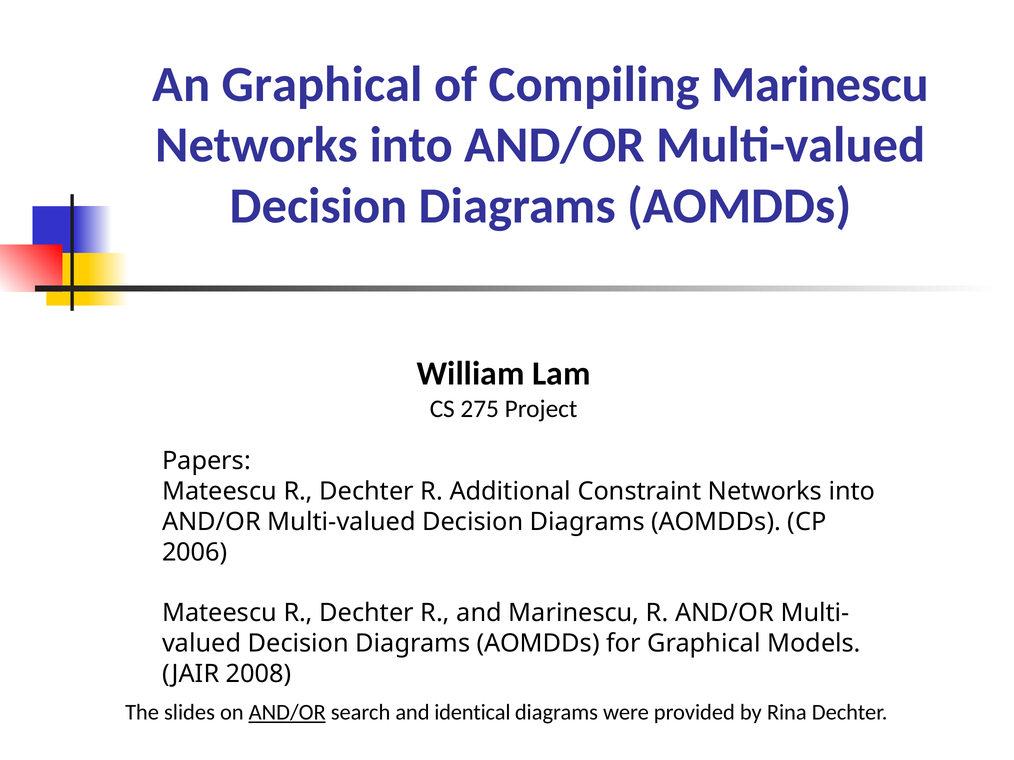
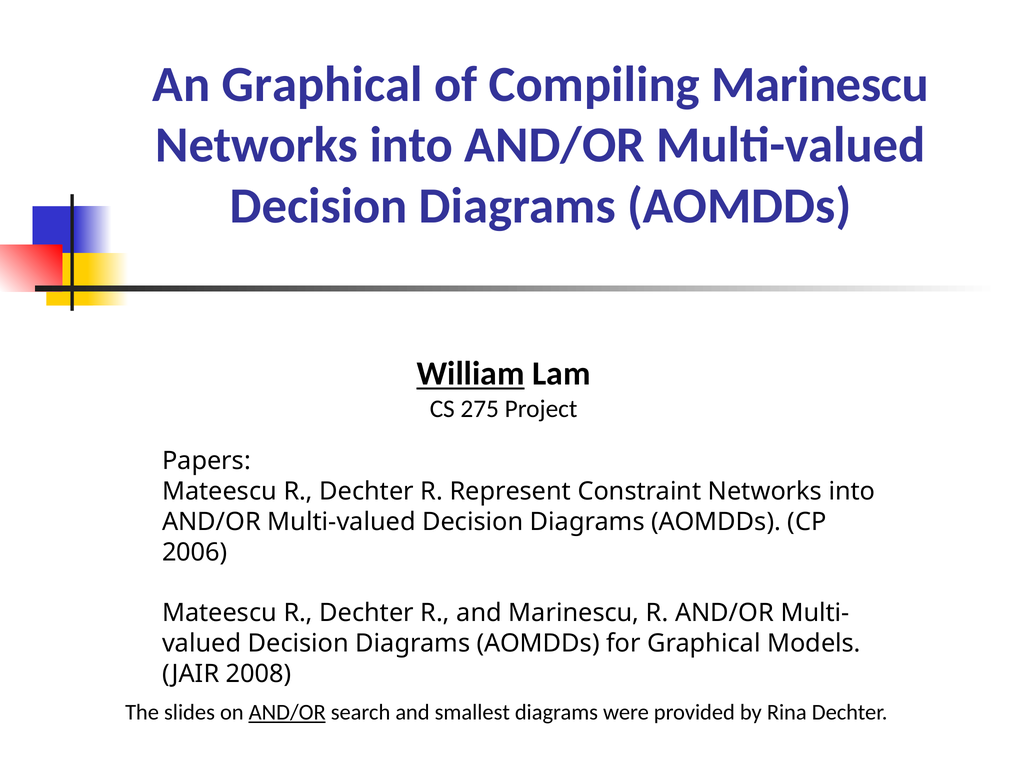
William underline: none -> present
Additional: Additional -> Represent
identical: identical -> smallest
